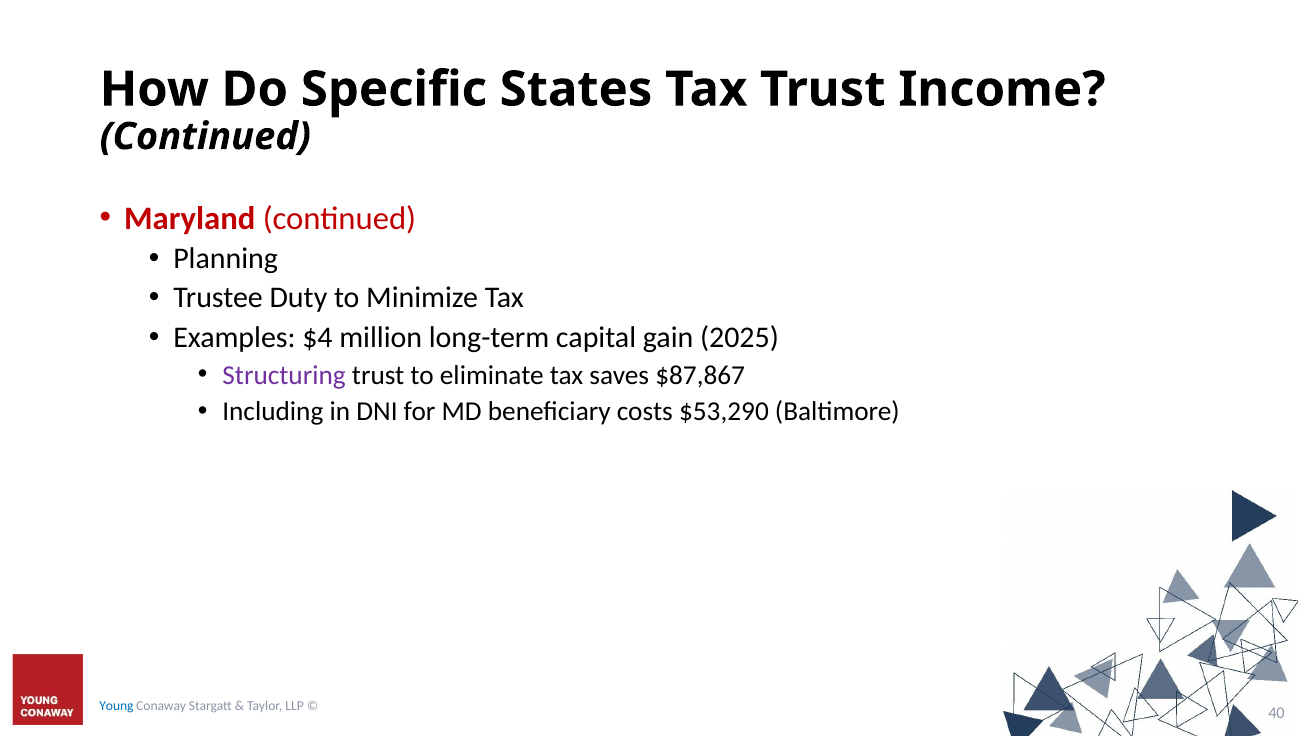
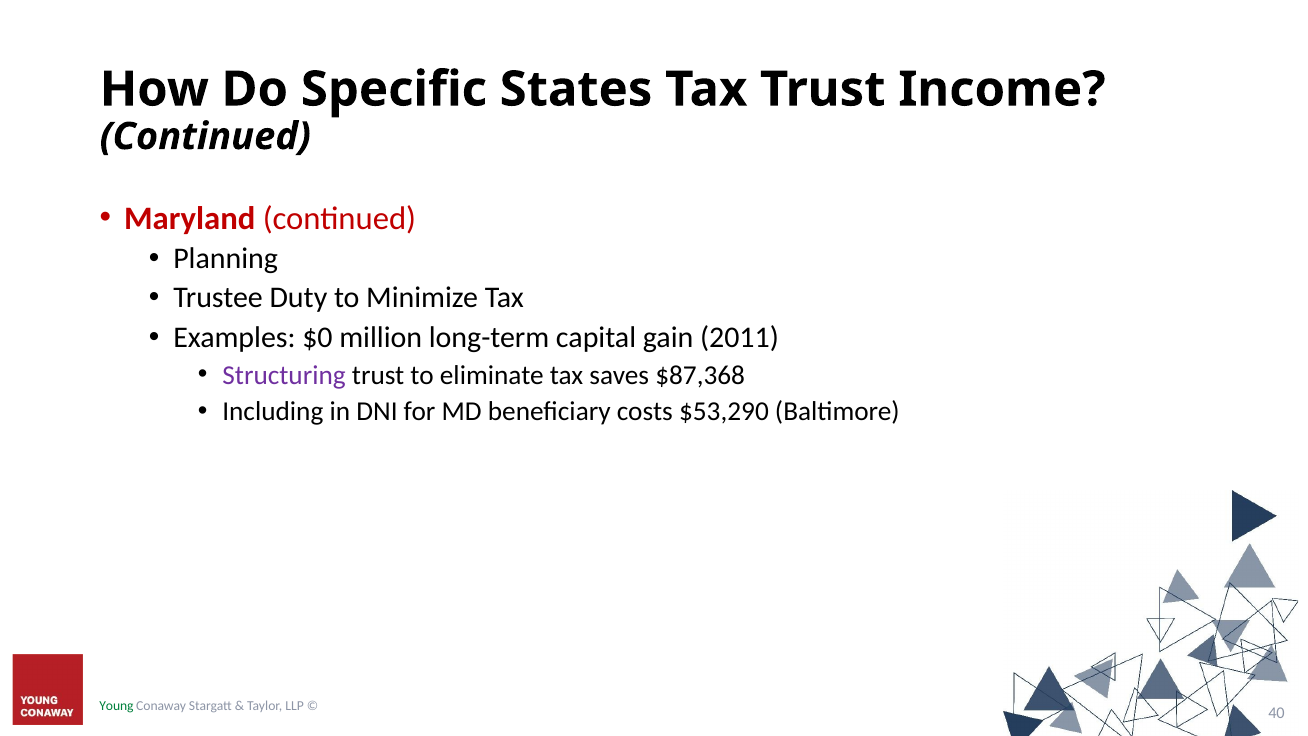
$4: $4 -> $0
2025: 2025 -> 2011
$87,867: $87,867 -> $87,368
Young colour: blue -> green
